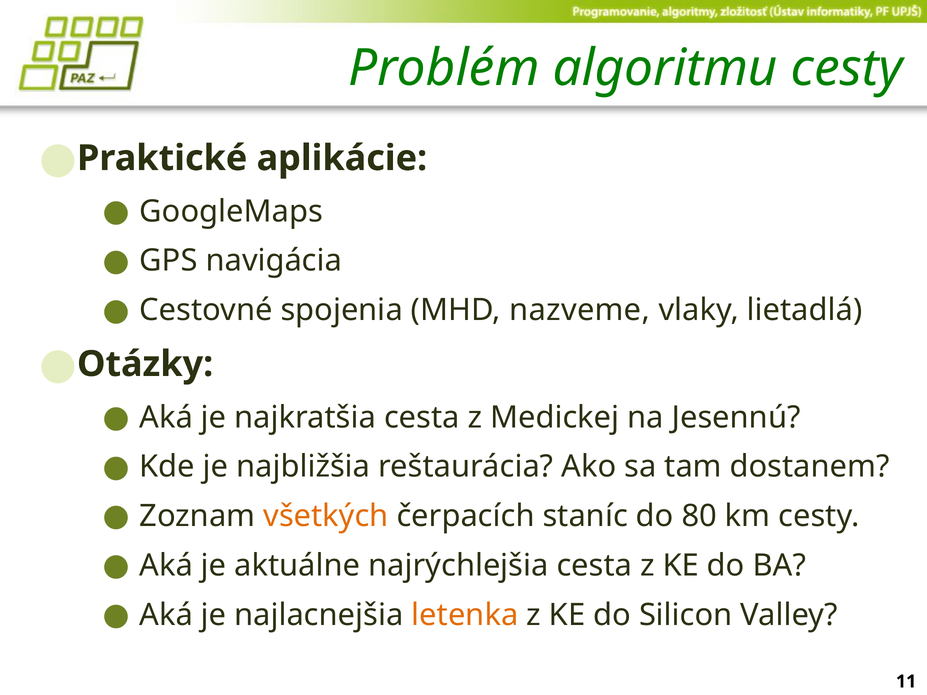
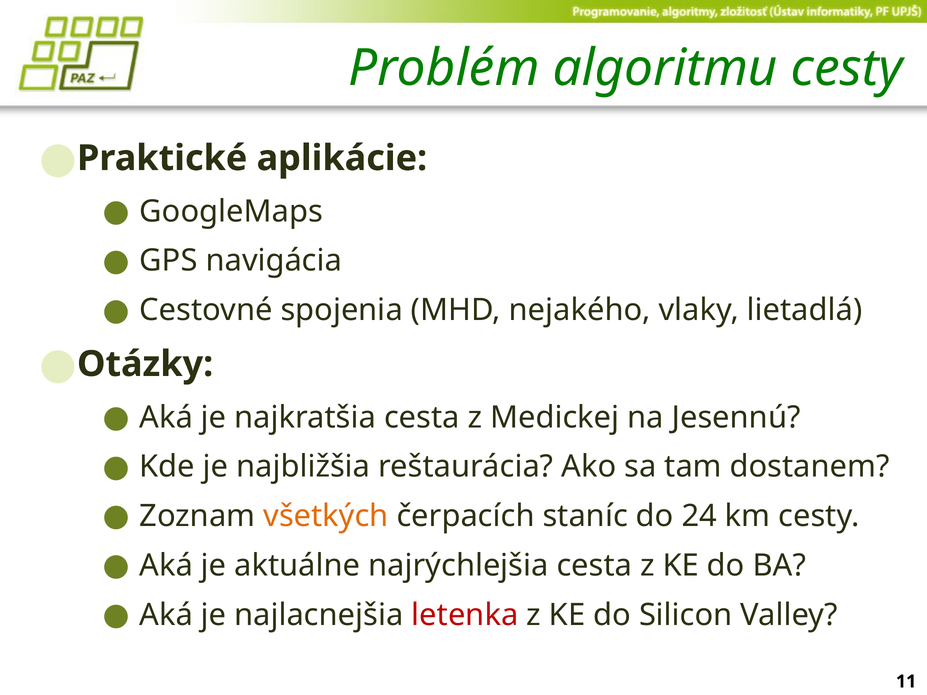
nazveme: nazveme -> nejakého
80: 80 -> 24
letenka colour: orange -> red
